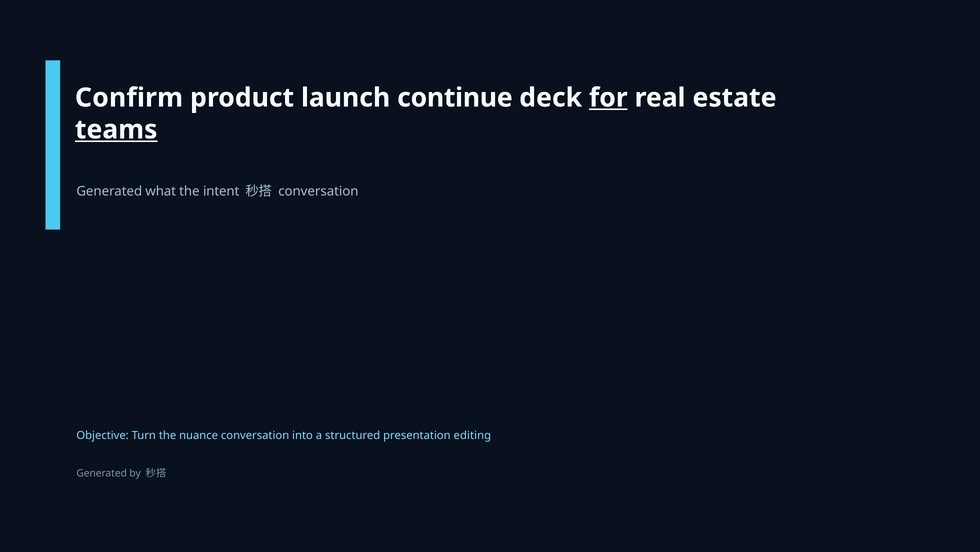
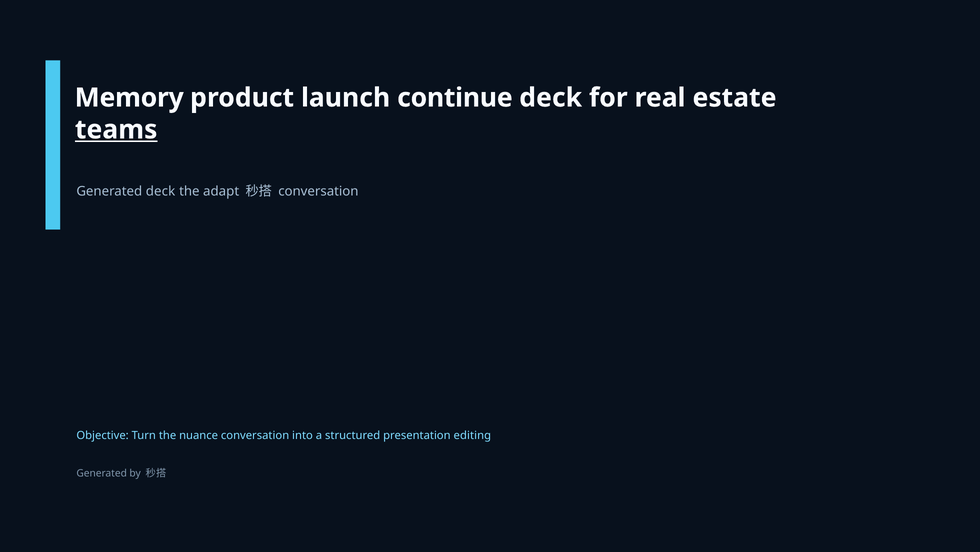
Confirm: Confirm -> Memory
for underline: present -> none
Generated what: what -> deck
intent: intent -> adapt
